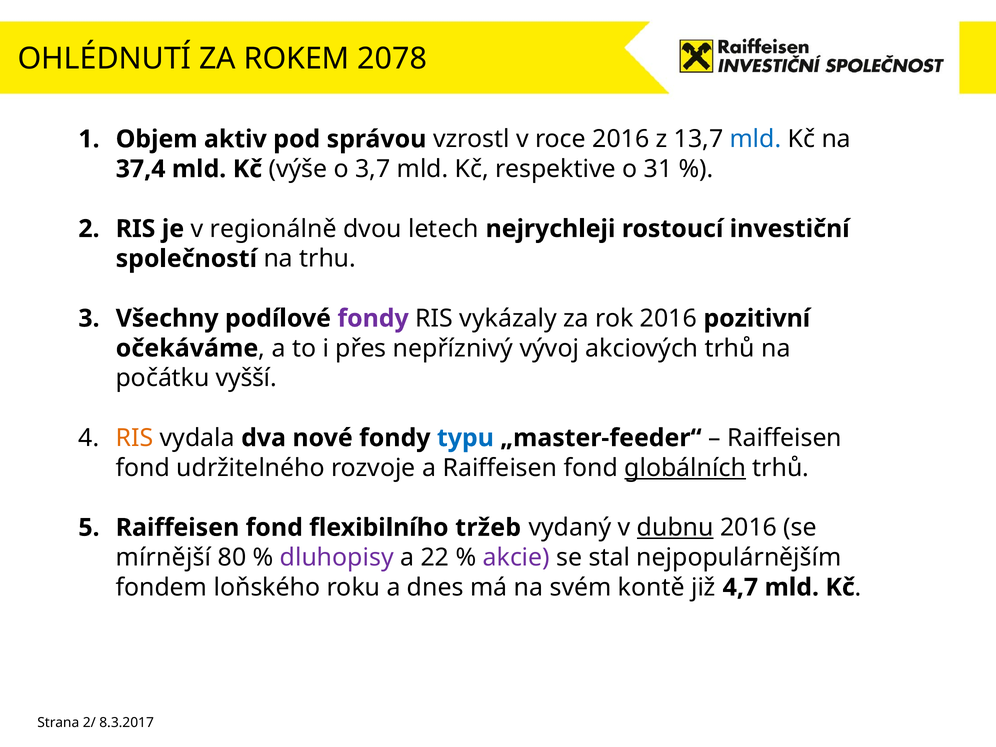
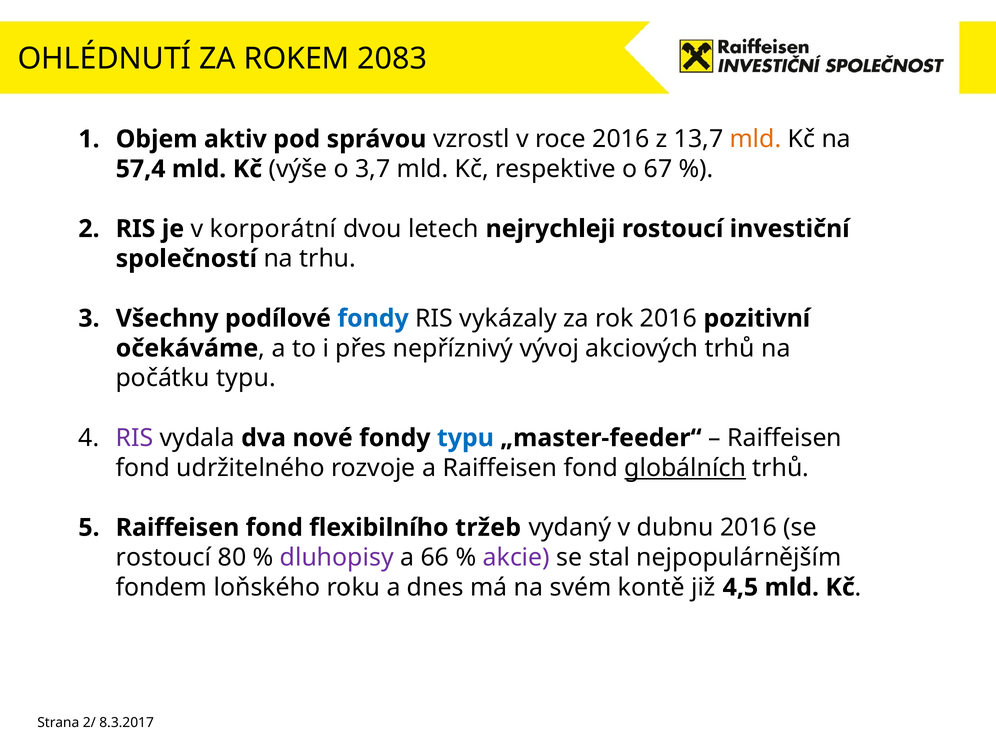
2078: 2078 -> 2083
mld at (755, 139) colour: blue -> orange
37,4: 37,4 -> 57,4
31: 31 -> 67
regionálně: regionálně -> korporátní
fondy at (373, 318) colour: purple -> blue
počátku vyšší: vyšší -> typu
RIS at (134, 438) colour: orange -> purple
dubnu underline: present -> none
mírnější at (163, 557): mírnější -> rostoucí
22: 22 -> 66
4,7: 4,7 -> 4,5
